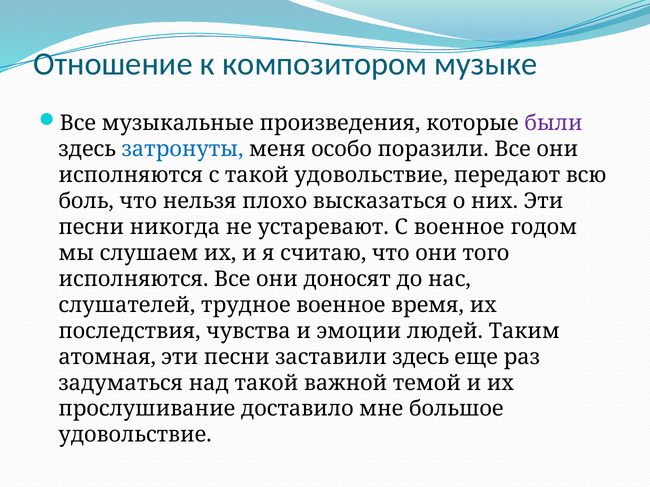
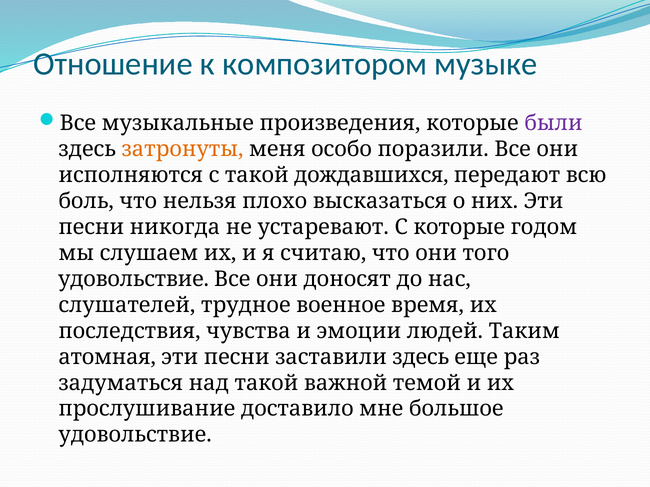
затронуты colour: blue -> orange
такой удовольствие: удовольствие -> дождавшихся
С военное: военное -> которые
исполняются at (133, 279): исполняются -> удовольствие
